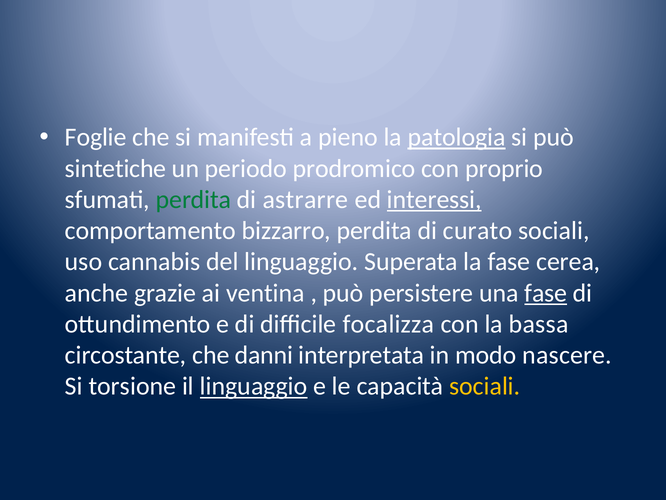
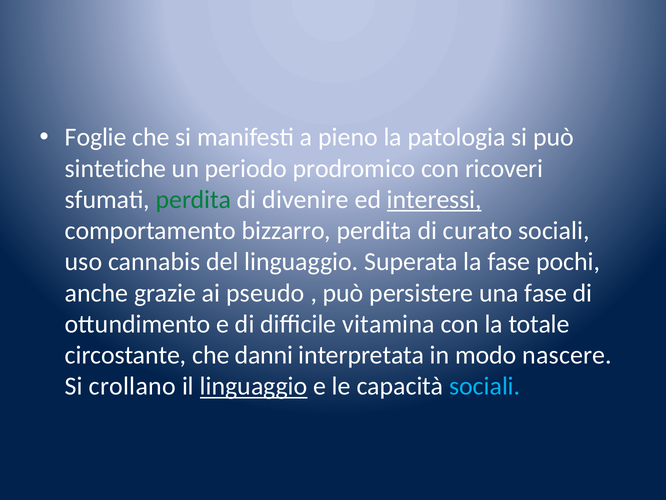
patologia underline: present -> none
proprio: proprio -> ricoveri
astrarre: astrarre -> divenire
cerea: cerea -> pochi
ventina: ventina -> pseudo
fase at (546, 293) underline: present -> none
focalizza: focalizza -> vitamina
bassa: bassa -> totale
torsione: torsione -> crollano
sociali at (485, 386) colour: yellow -> light blue
